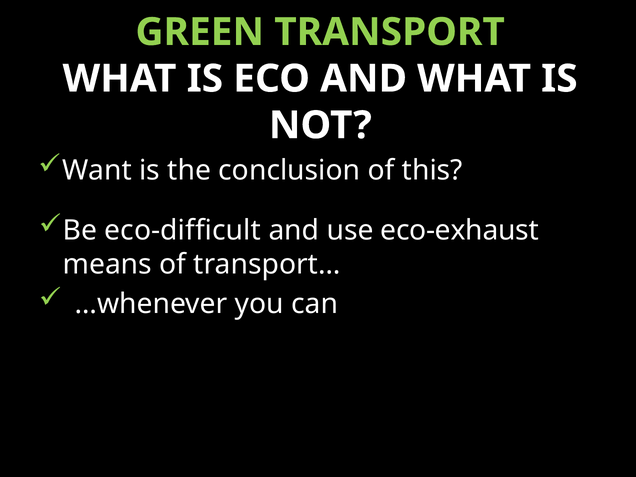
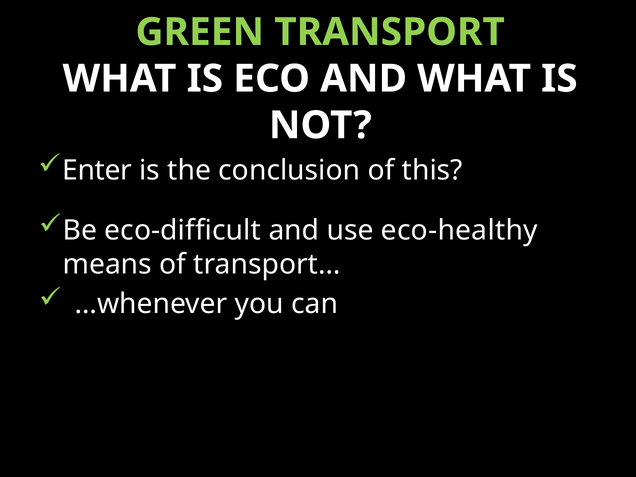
Want: Want -> Enter
eco-exhaust: eco-exhaust -> eco-healthy
